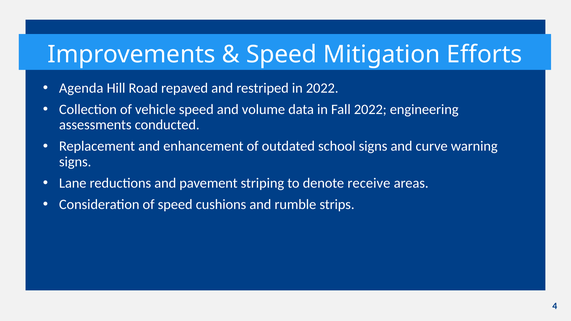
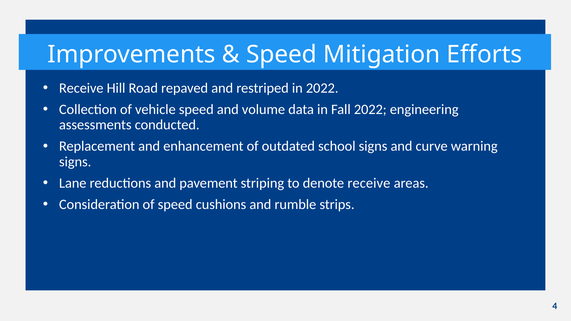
Agenda at (81, 88): Agenda -> Receive
